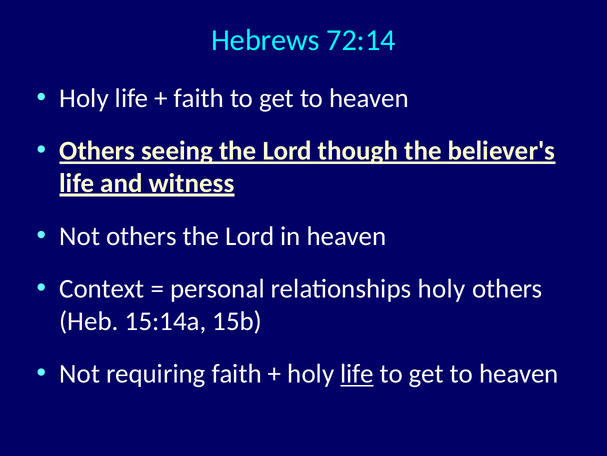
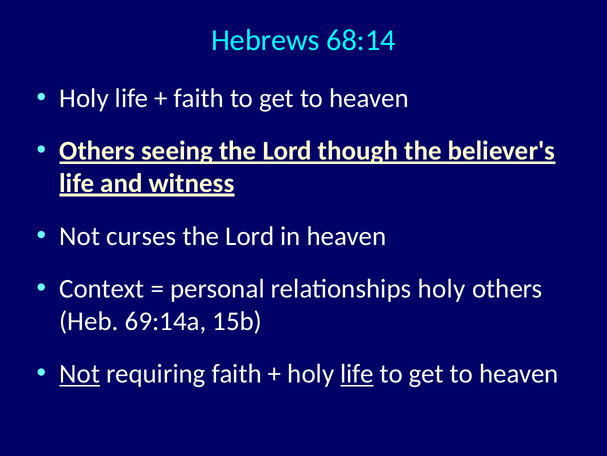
72:14: 72:14 -> 68:14
Not others: others -> curses
15:14a: 15:14a -> 69:14a
Not at (80, 373) underline: none -> present
